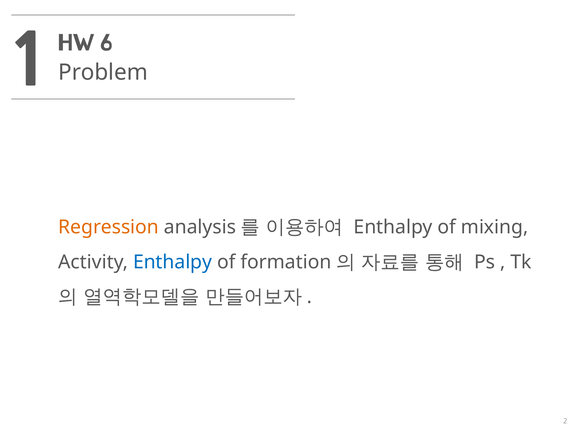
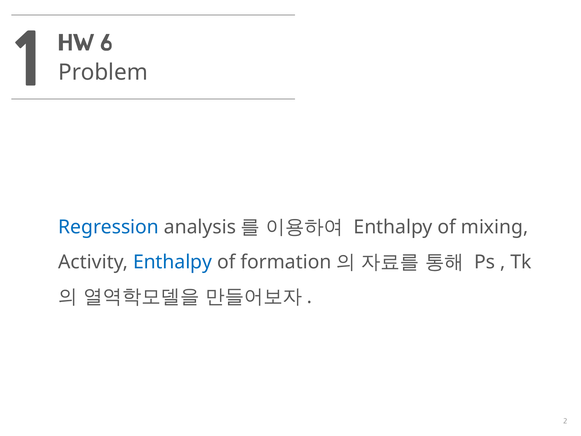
Regression colour: orange -> blue
